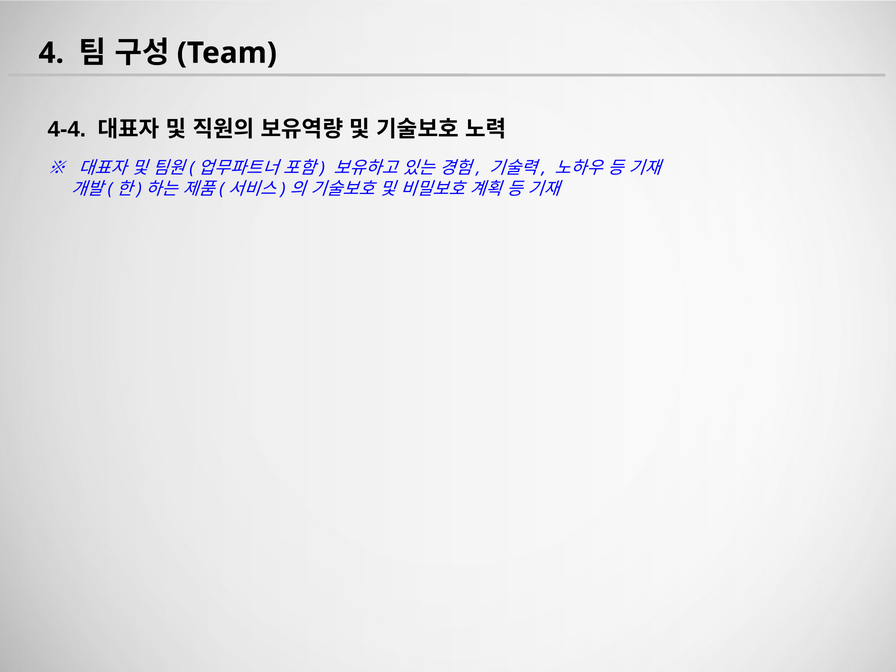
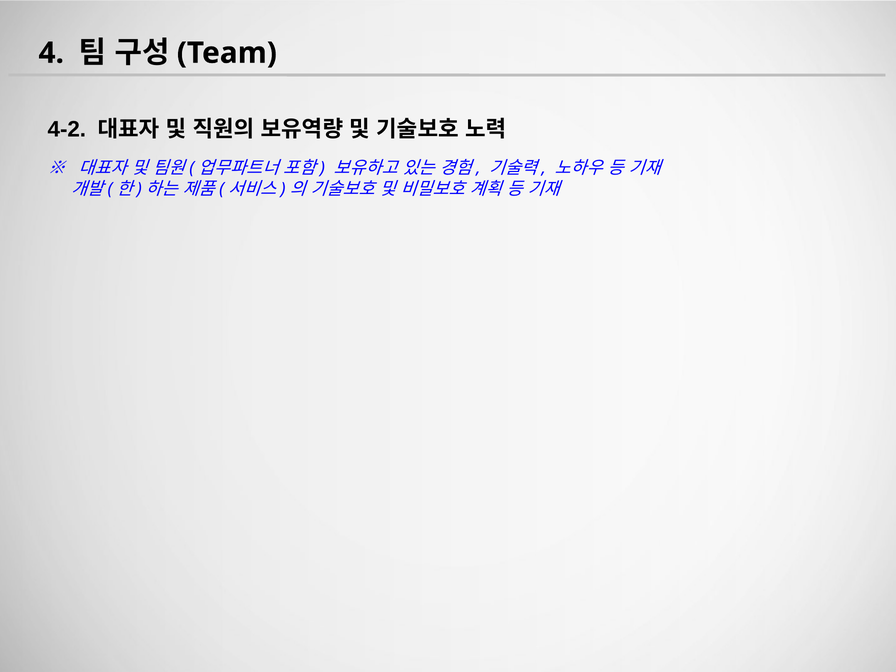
4-4: 4-4 -> 4-2
